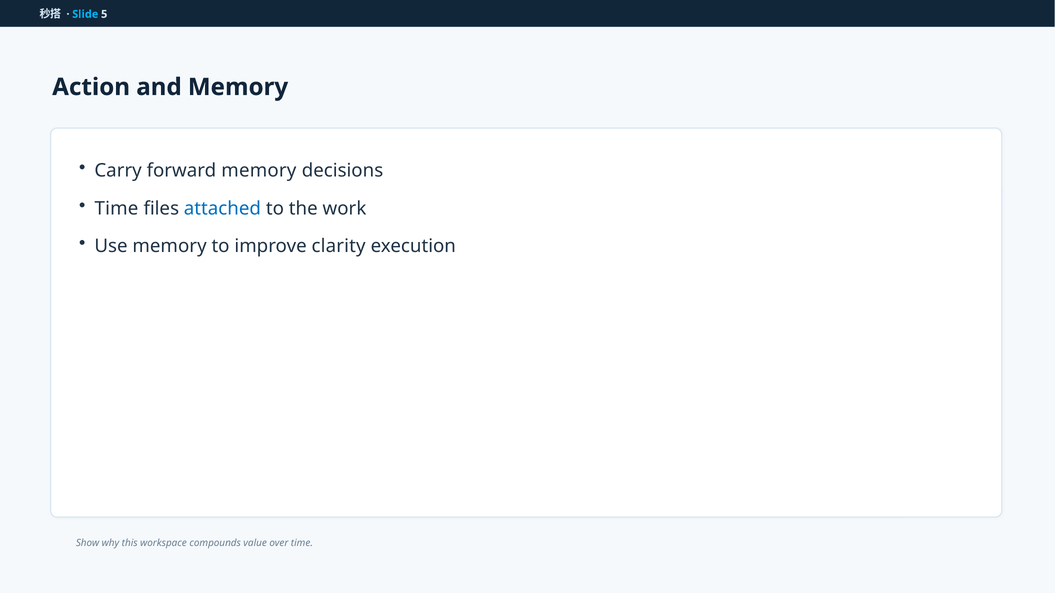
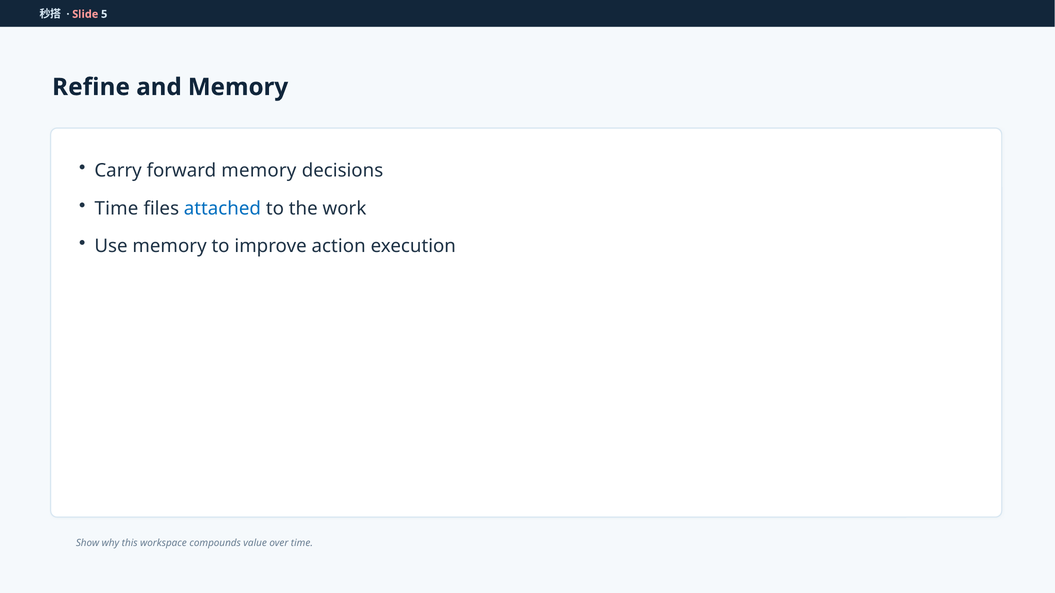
Slide colour: light blue -> pink
Action: Action -> Refine
clarity: clarity -> action
